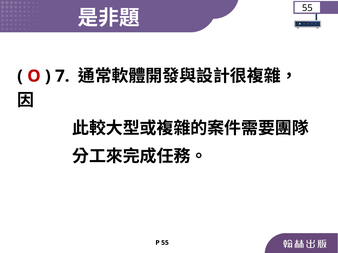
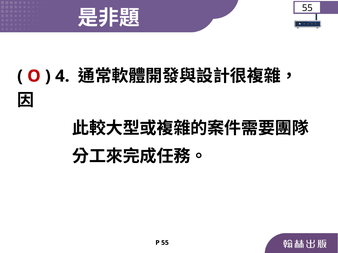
7: 7 -> 4
